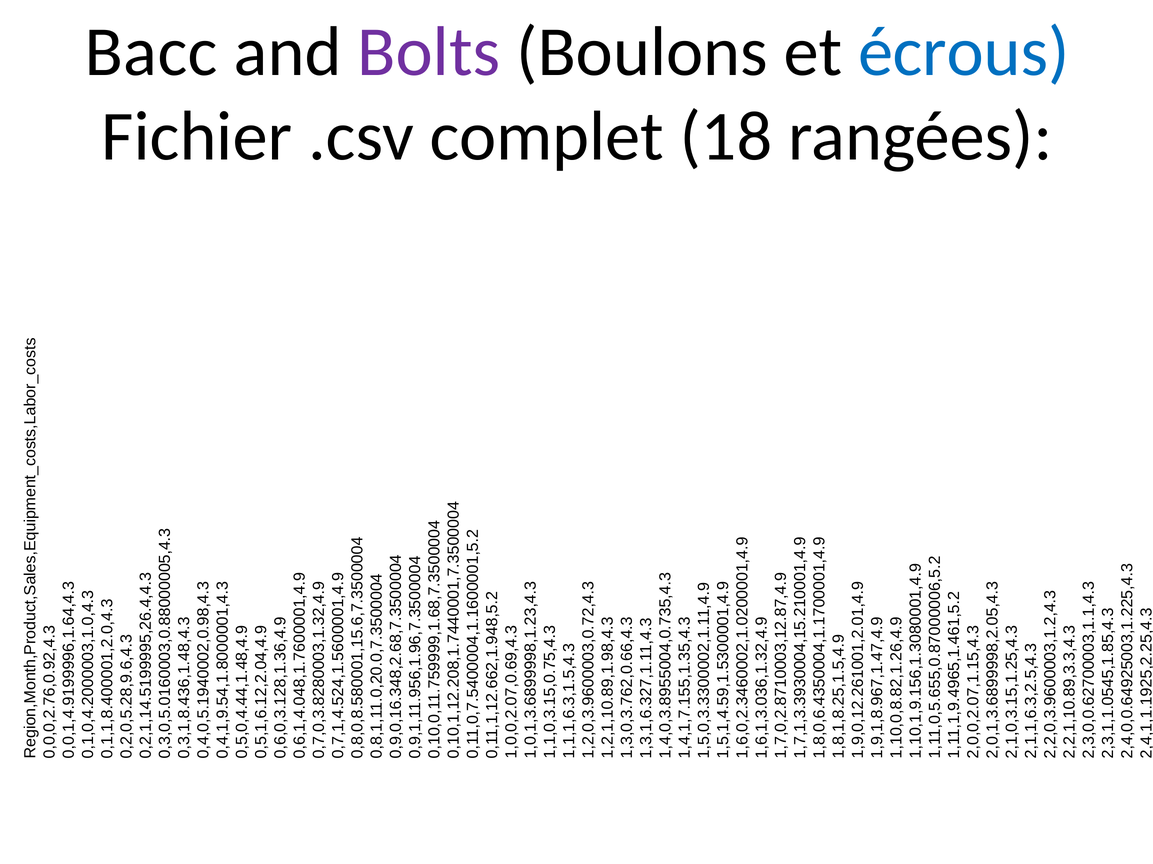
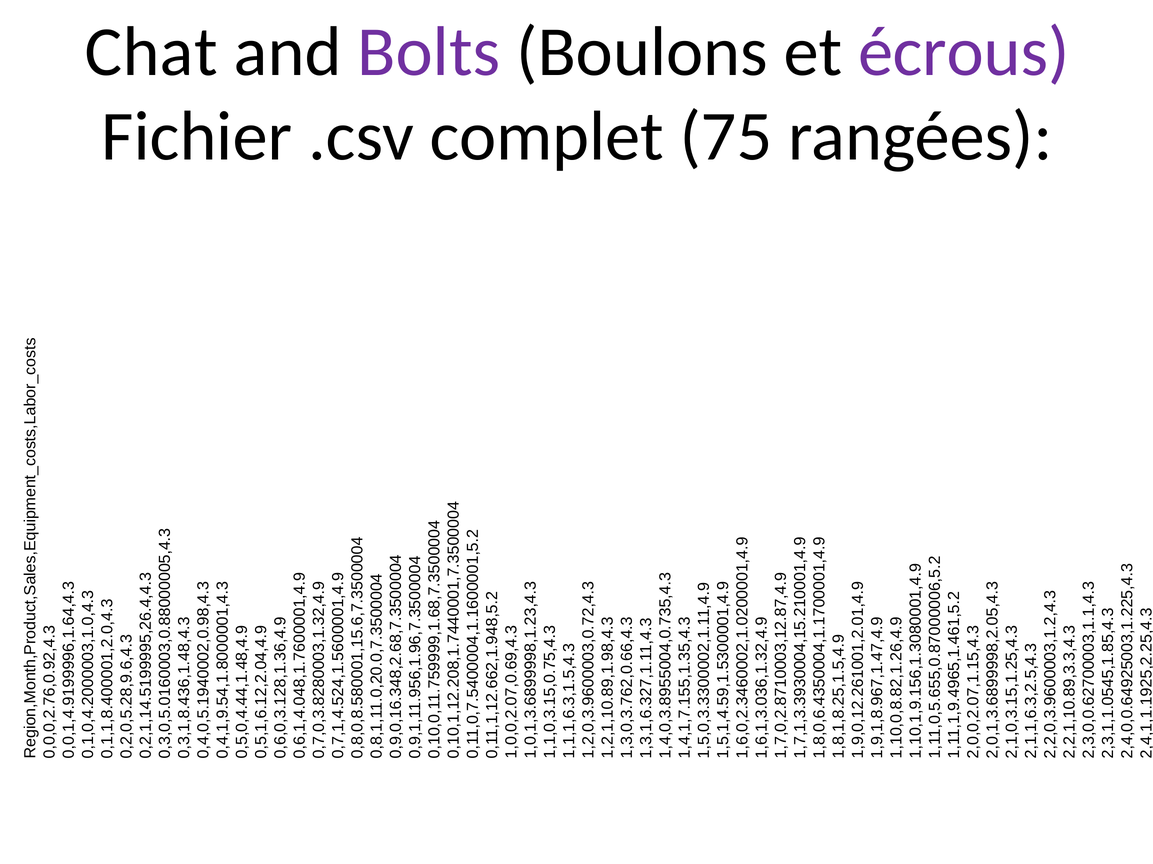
Bacc: Bacc -> Chat
écrous colour: blue -> purple
18: 18 -> 75
